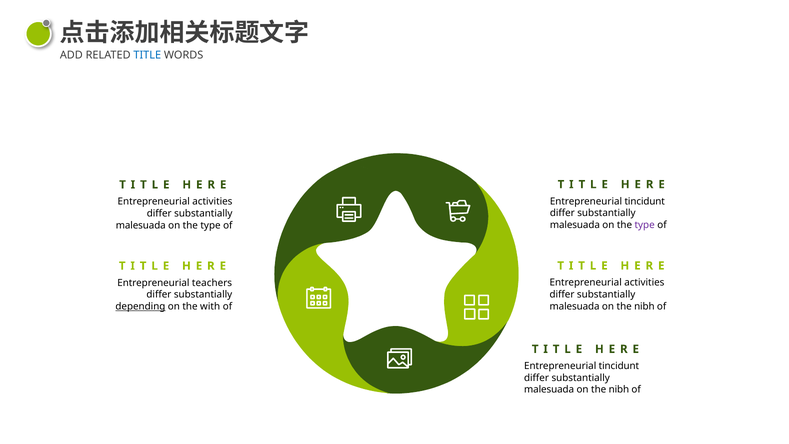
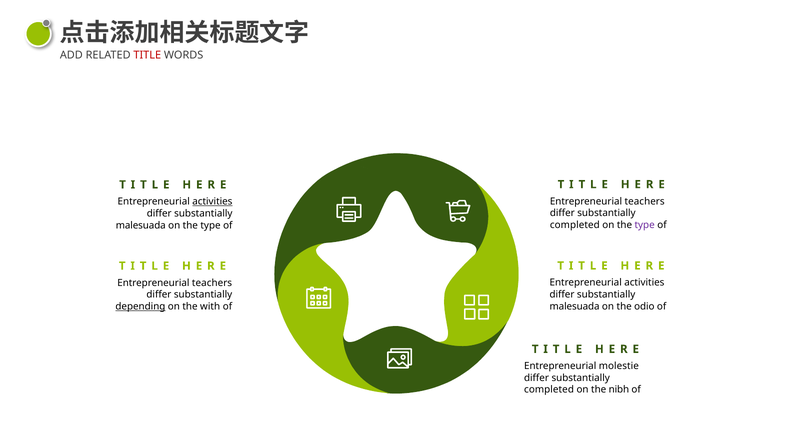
TITLE colour: blue -> red
tincidunt at (645, 201): tincidunt -> teachers
activities at (212, 202) underline: none -> present
malesuada at (575, 225): malesuada -> completed
nibh at (644, 306): nibh -> odio
tincidunt at (619, 366): tincidunt -> molestie
malesuada at (549, 389): malesuada -> completed
